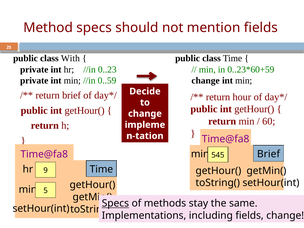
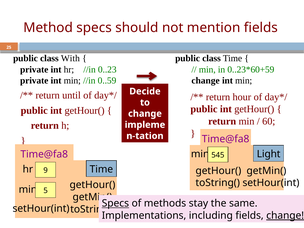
return brief: brief -> until
Brief at (269, 154): Brief -> Light
change at (285, 215) underline: none -> present
